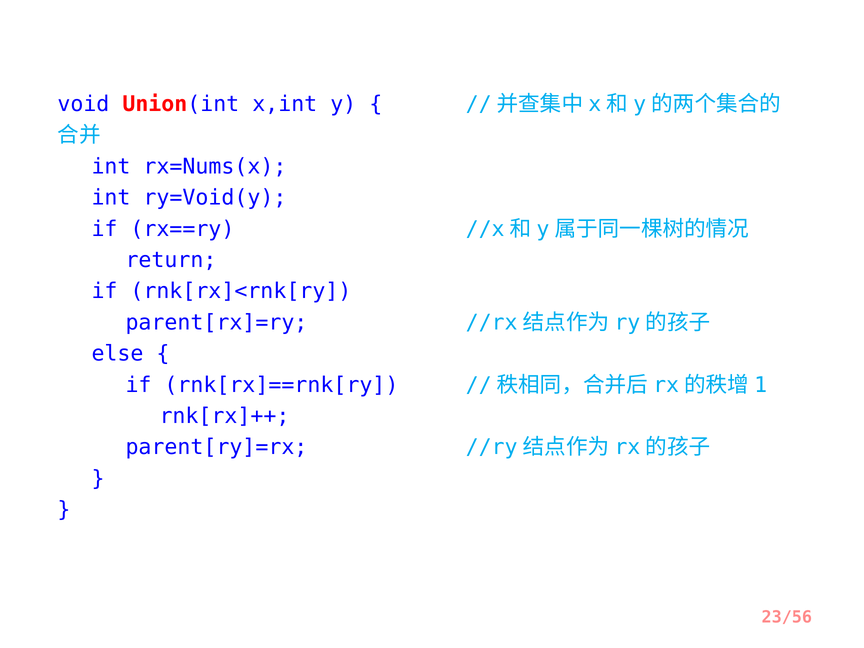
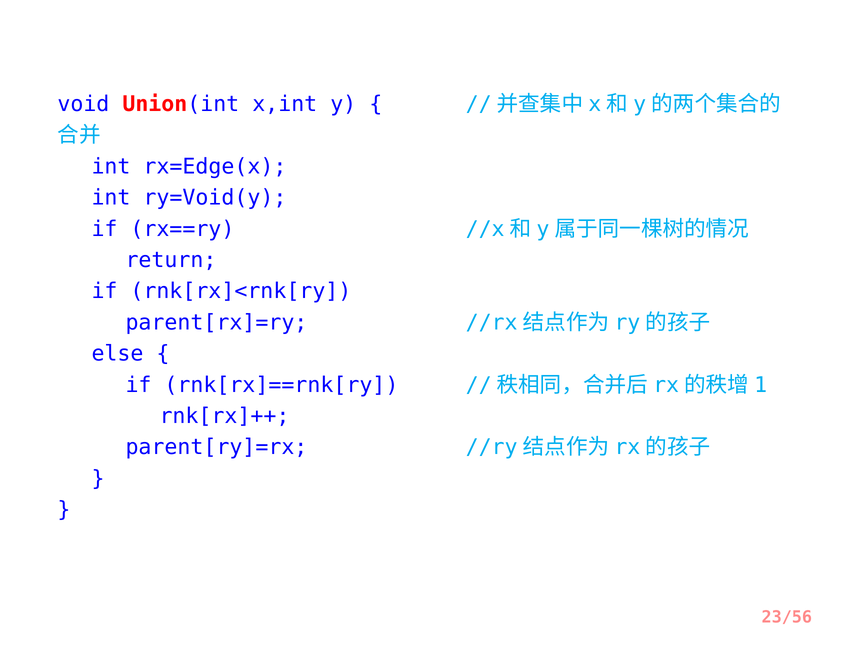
rx=Nums(x: rx=Nums(x -> rx=Edge(x
